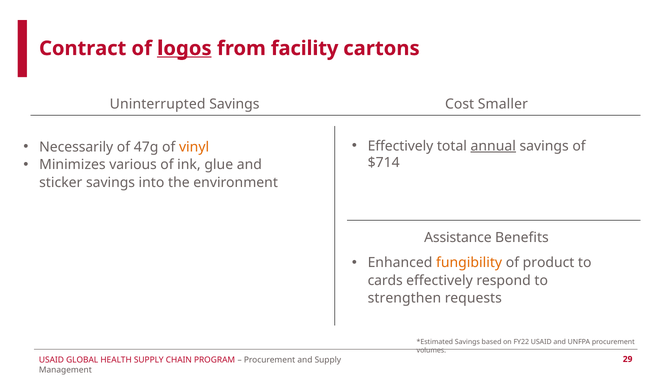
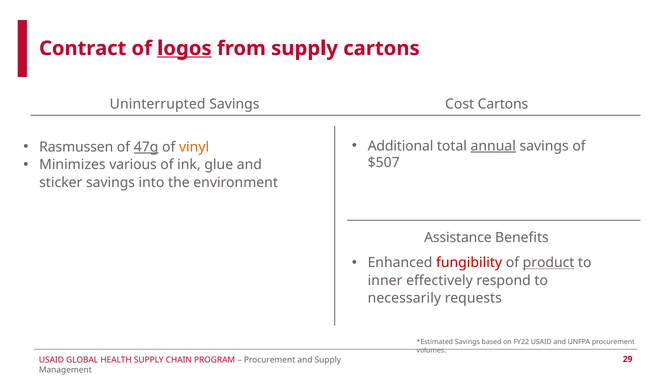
from facility: facility -> supply
Cost Smaller: Smaller -> Cartons
Effectively at (400, 146): Effectively -> Additional
Necessarily: Necessarily -> Rasmussen
47g underline: none -> present
$714: $714 -> $507
fungibility colour: orange -> red
product underline: none -> present
cards: cards -> inner
strengthen: strengthen -> necessarily
